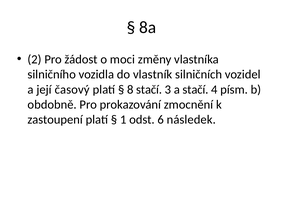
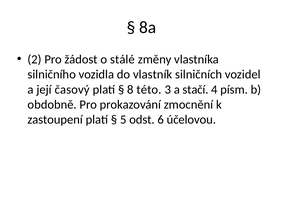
moci: moci -> stálé
8 stačí: stačí -> této
1: 1 -> 5
následek: následek -> účelovou
